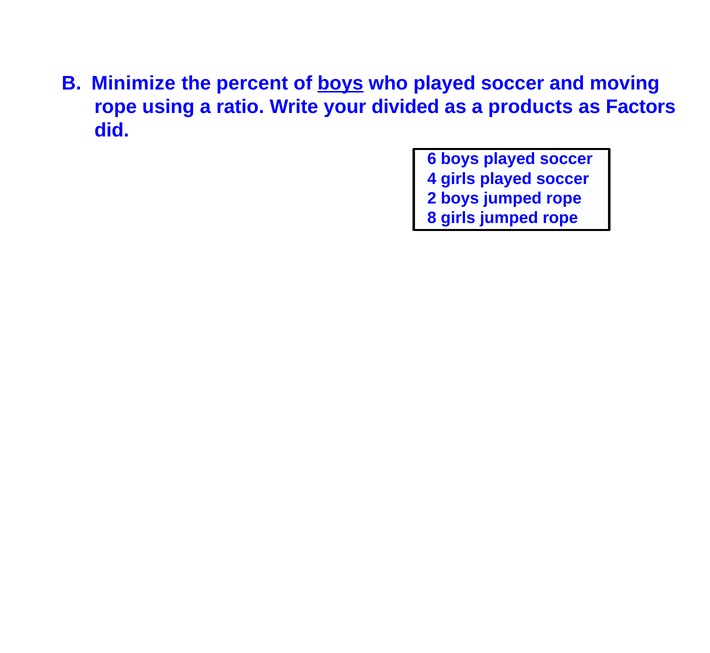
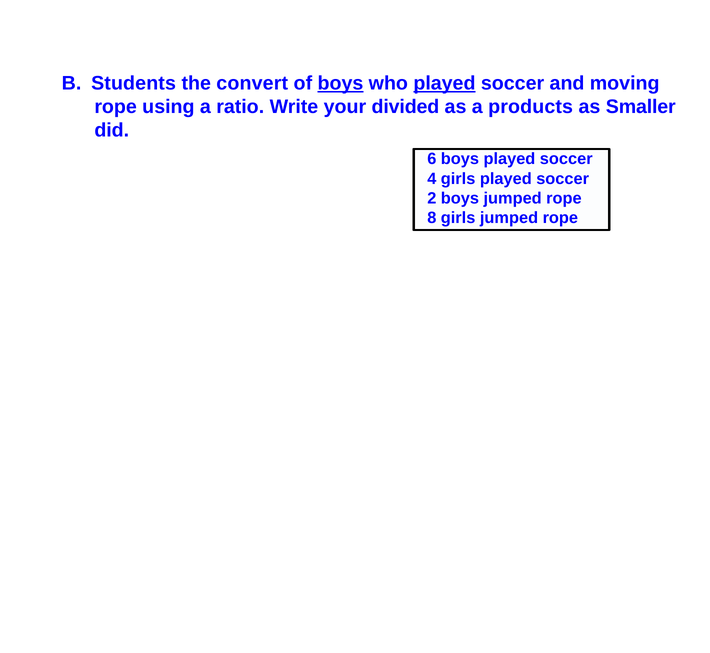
Minimize: Minimize -> Students
percent: percent -> convert
played at (444, 83) underline: none -> present
Factors: Factors -> Smaller
